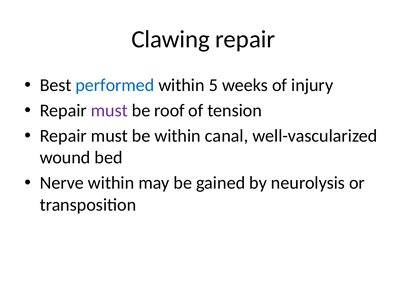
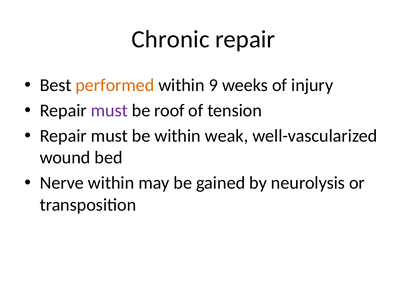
Clawing: Clawing -> Chronic
performed colour: blue -> orange
5: 5 -> 9
canal: canal -> weak
